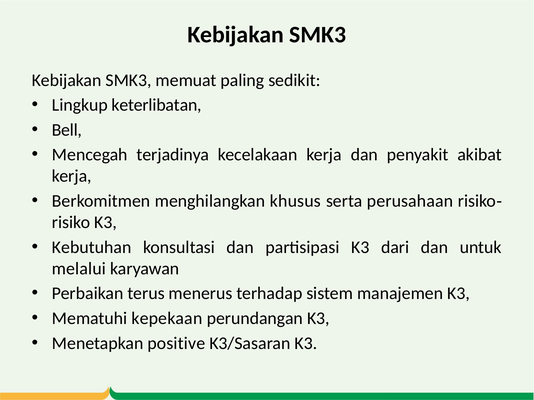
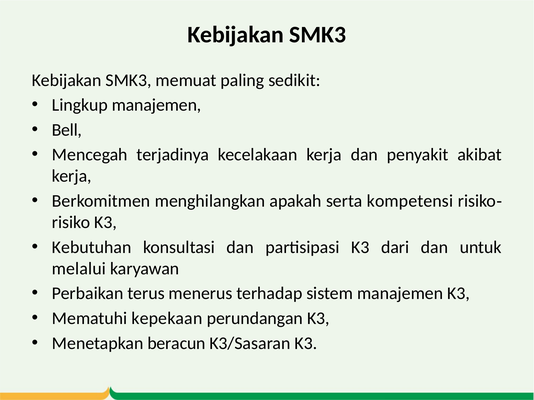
Lingkup keterlibatan: keterlibatan -> manajemen
khusus: khusus -> apakah
perusahaan: perusahaan -> kompetensi
positive: positive -> beracun
